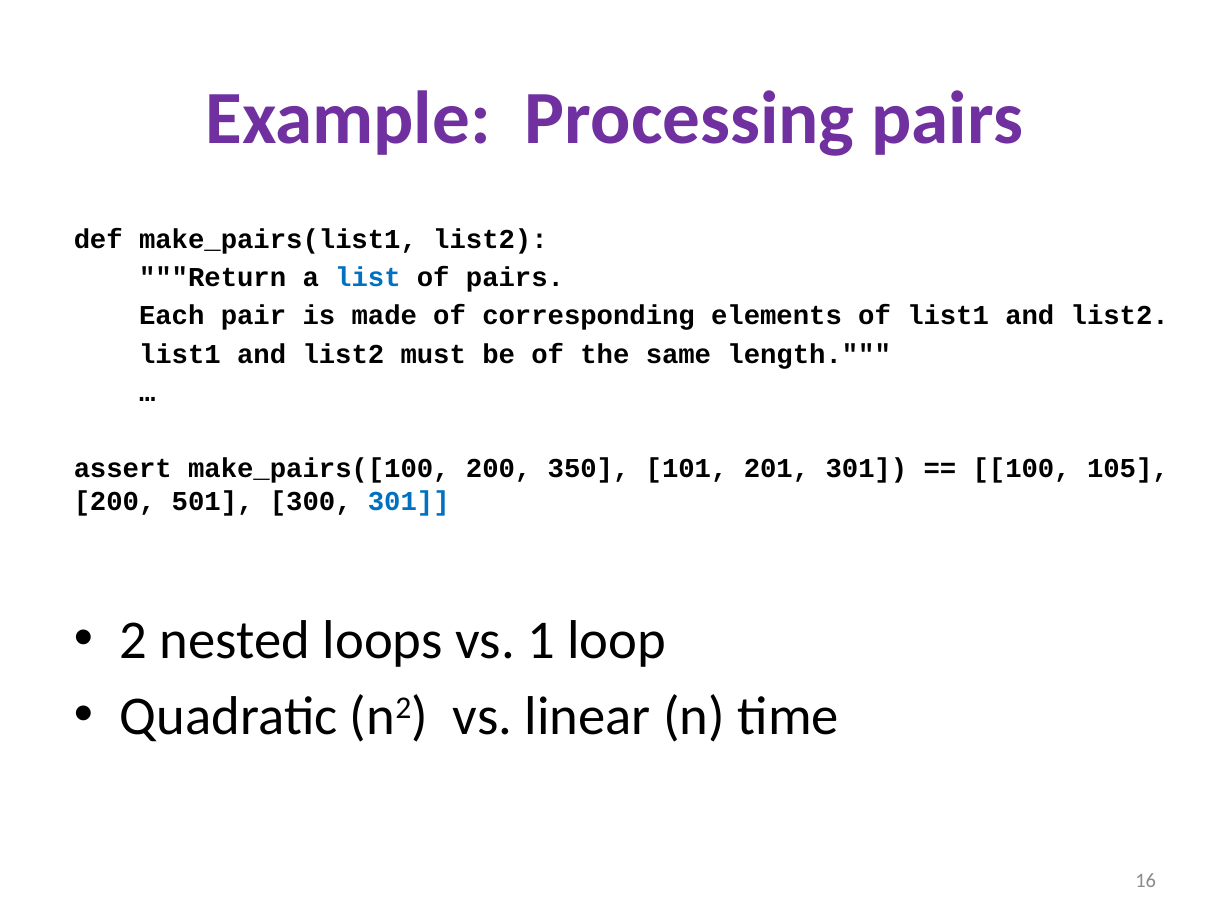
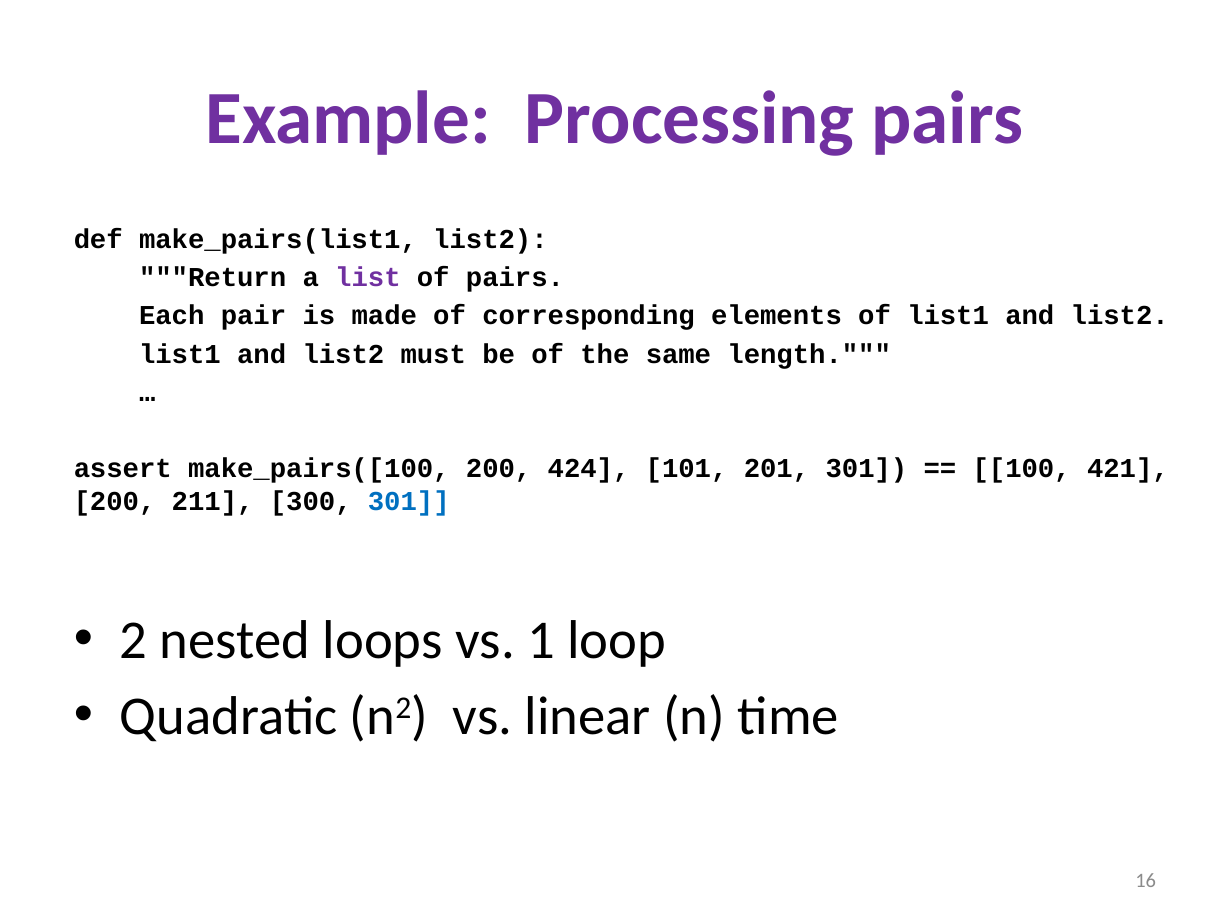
list colour: blue -> purple
350: 350 -> 424
105: 105 -> 421
501: 501 -> 211
